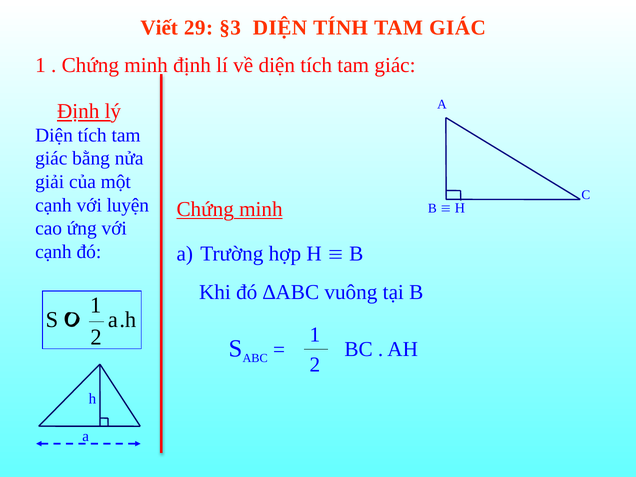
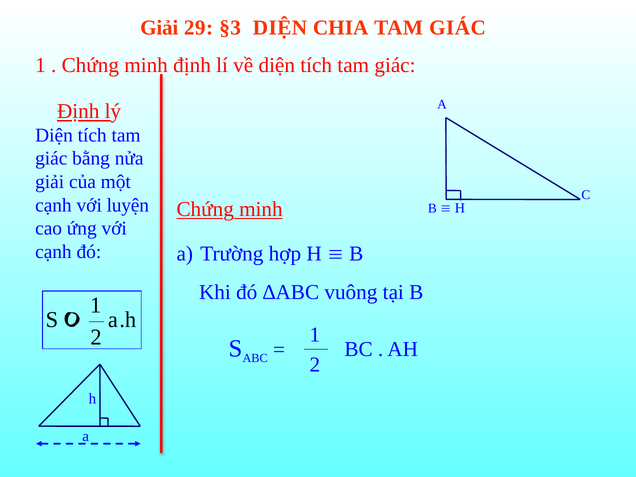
Viết at (159, 28): Viết -> Giải
TÍNH: TÍNH -> CHIA
